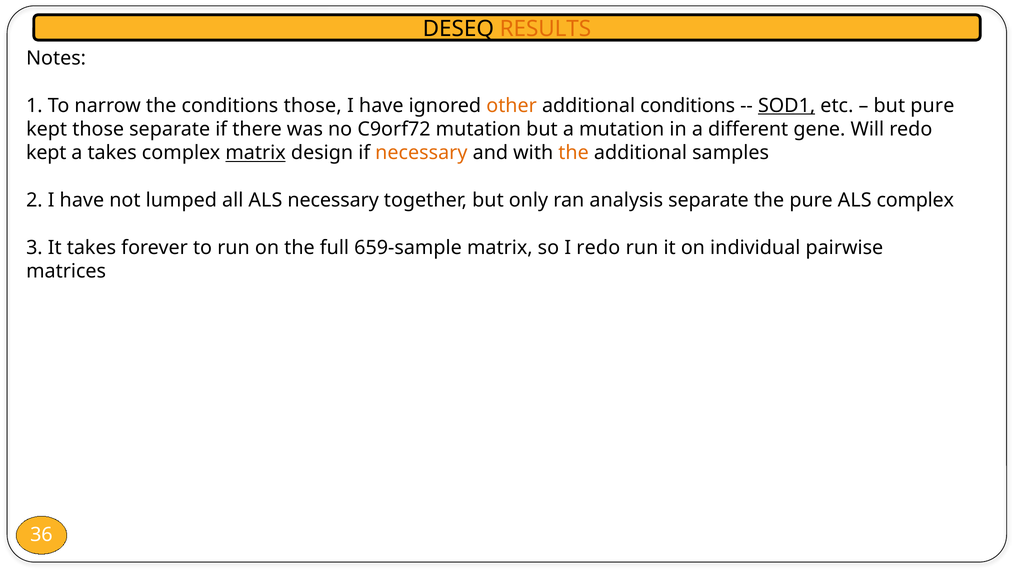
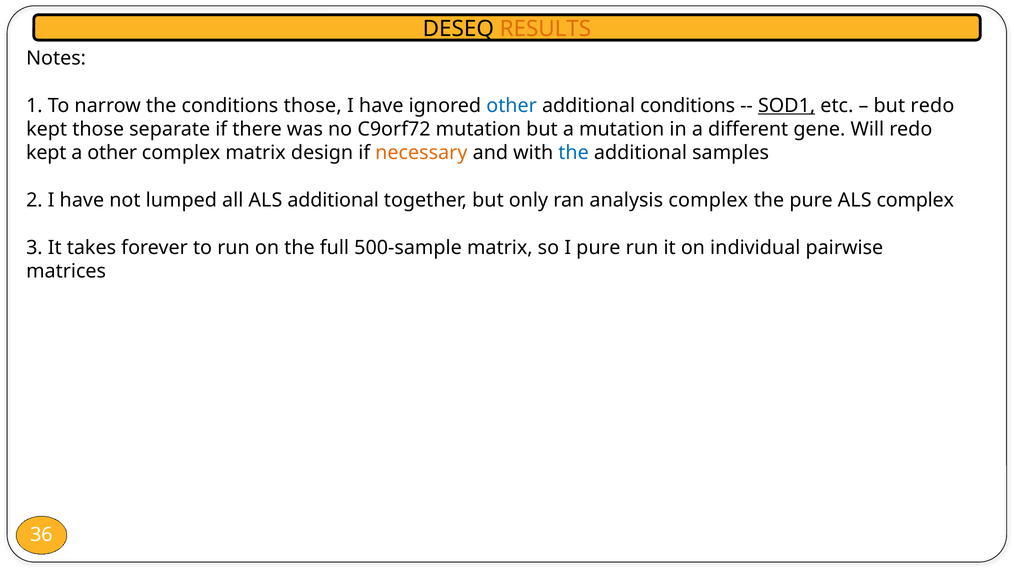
other at (512, 106) colour: orange -> blue
but pure: pure -> redo
a takes: takes -> other
matrix at (256, 153) underline: present -> none
the at (574, 153) colour: orange -> blue
ALS necessary: necessary -> additional
analysis separate: separate -> complex
659-sample: 659-sample -> 500-sample
I redo: redo -> pure
